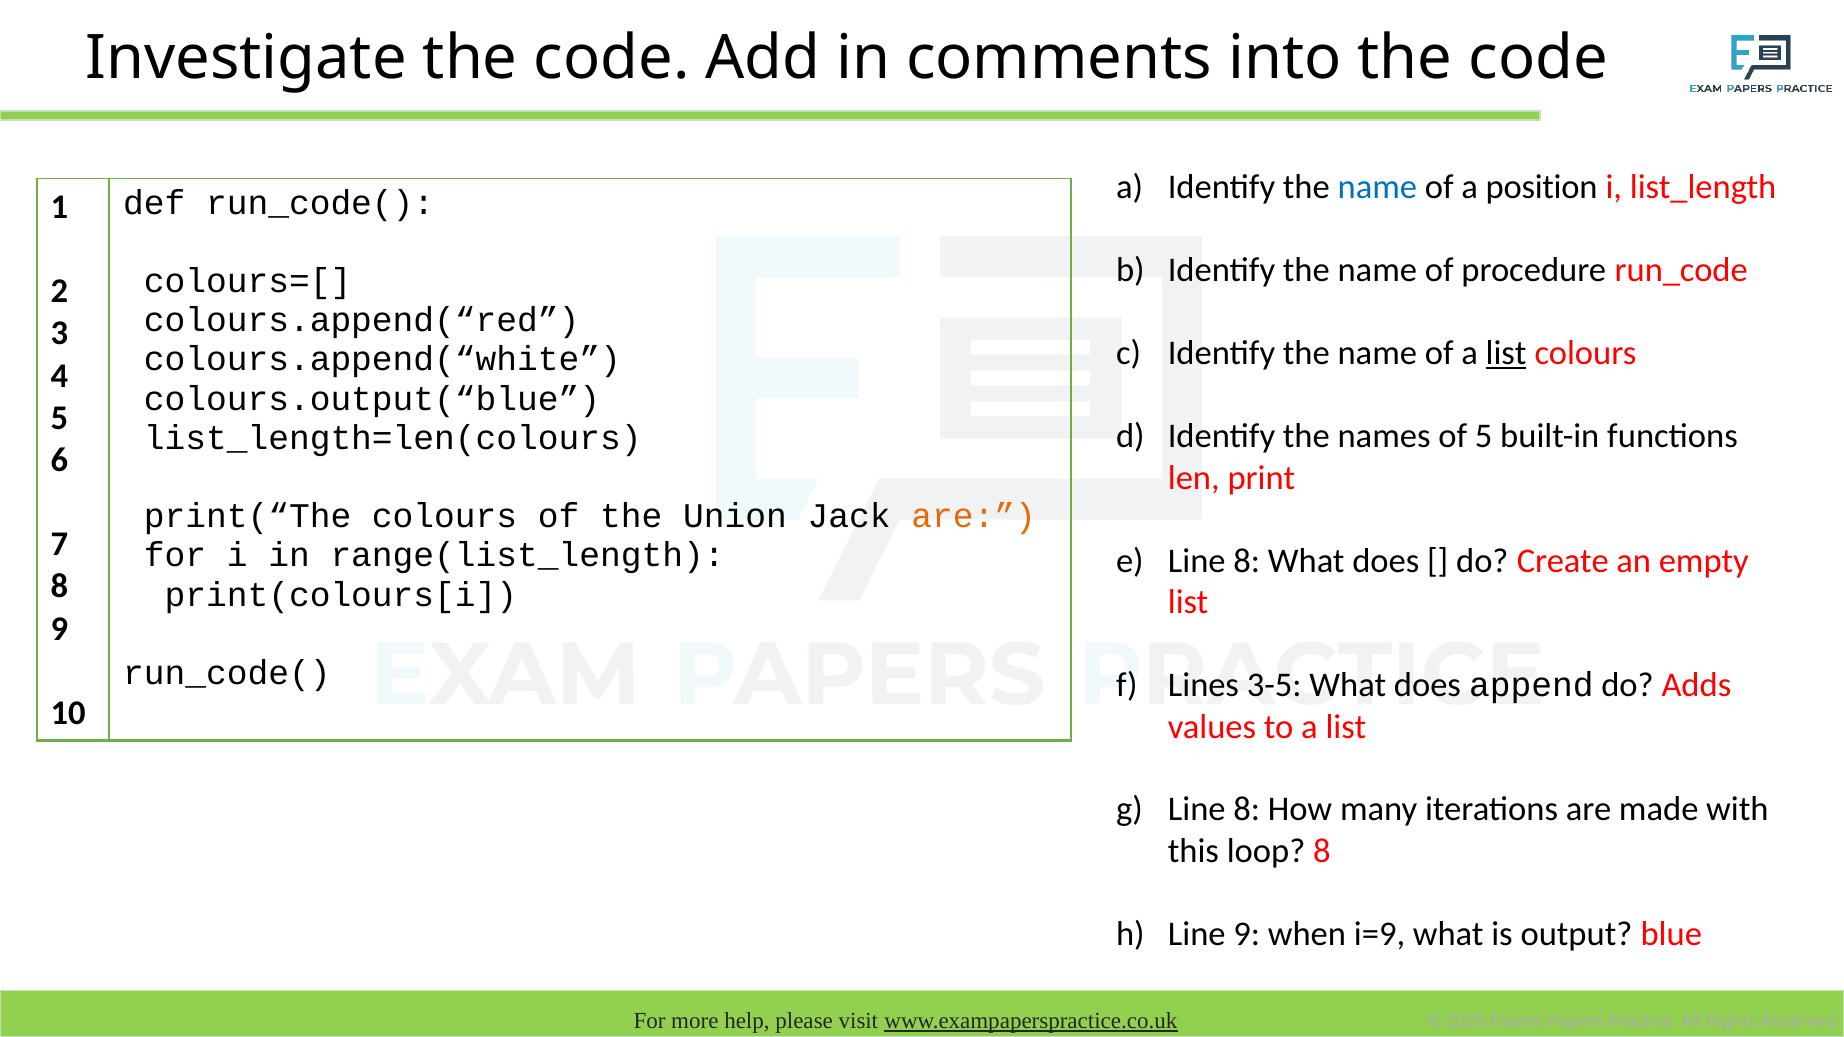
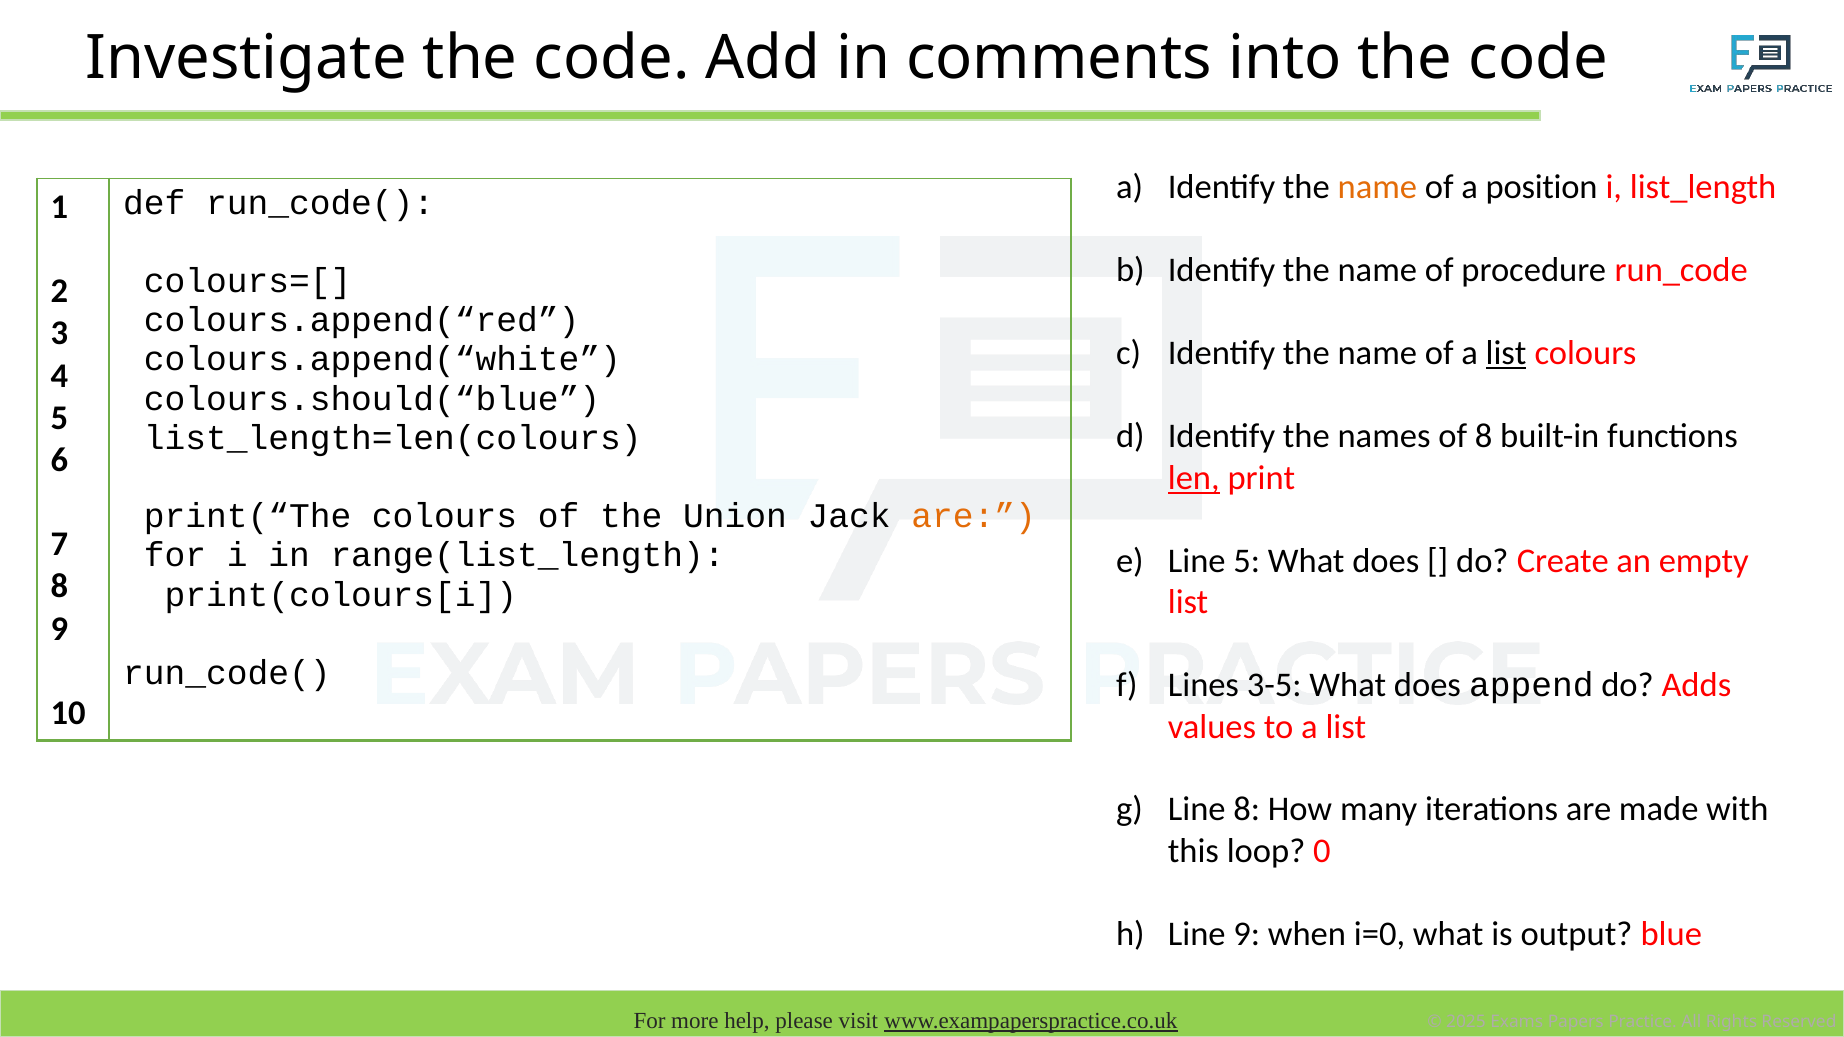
name at (1377, 187) colour: blue -> orange
colours.output(“blue: colours.output(“blue -> colours.should(“blue
of 5: 5 -> 8
len underline: none -> present
8 at (1247, 561): 8 -> 5
loop 8: 8 -> 0
i=9: i=9 -> i=0
